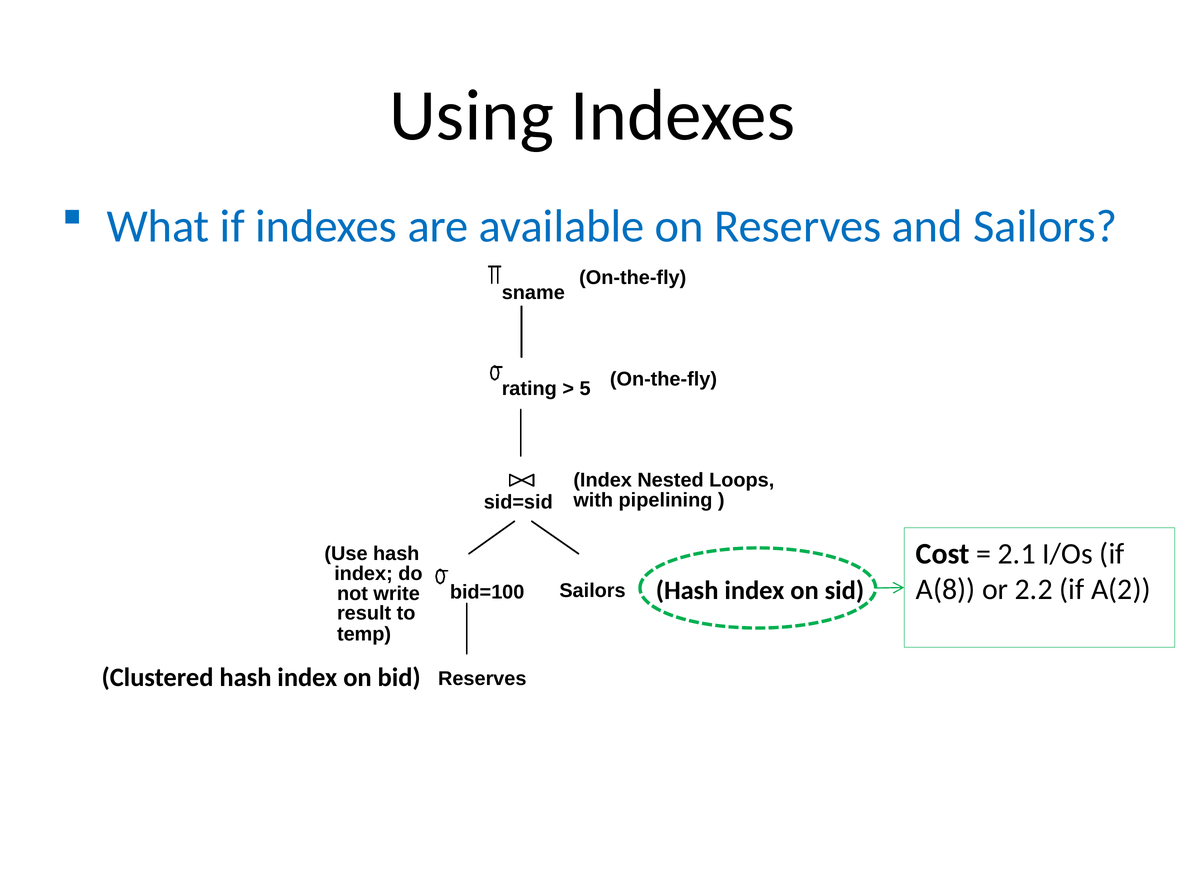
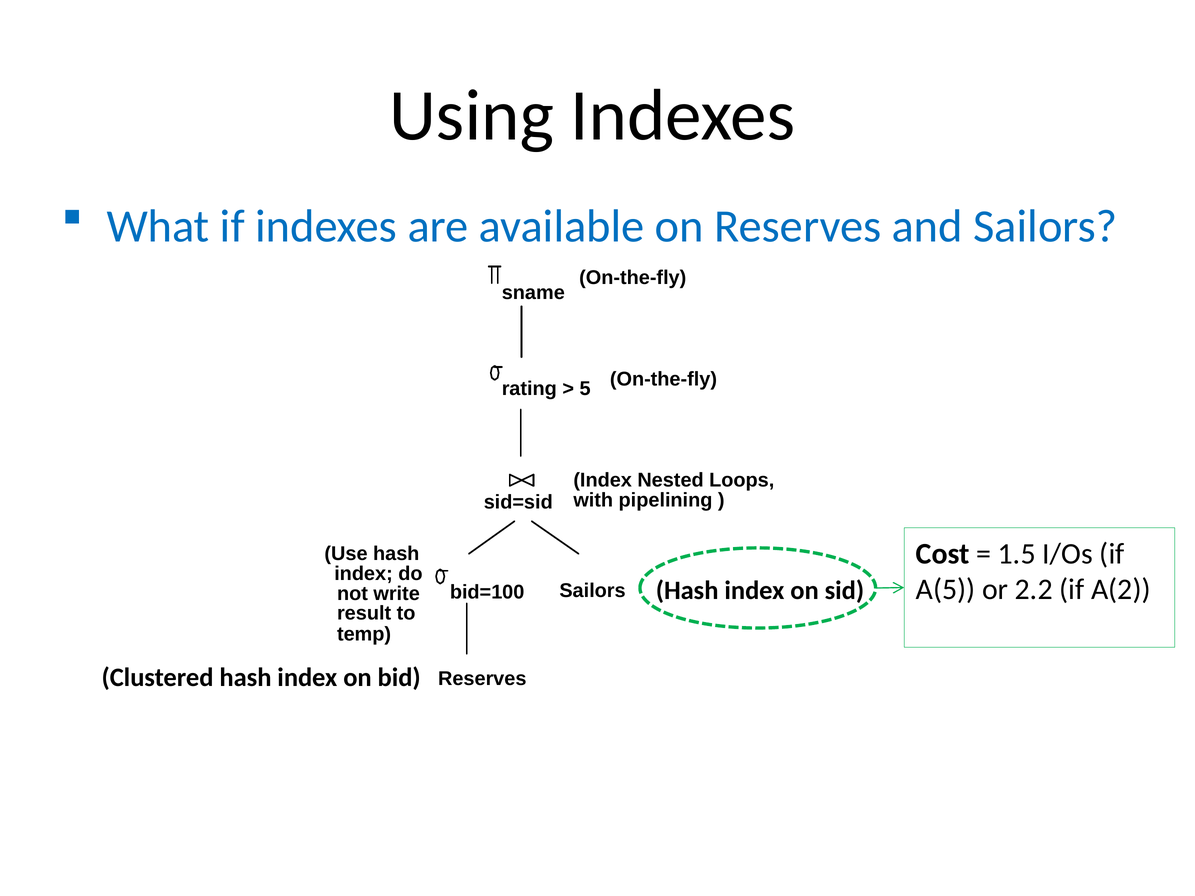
2.1: 2.1 -> 1.5
A(8: A(8 -> A(5
